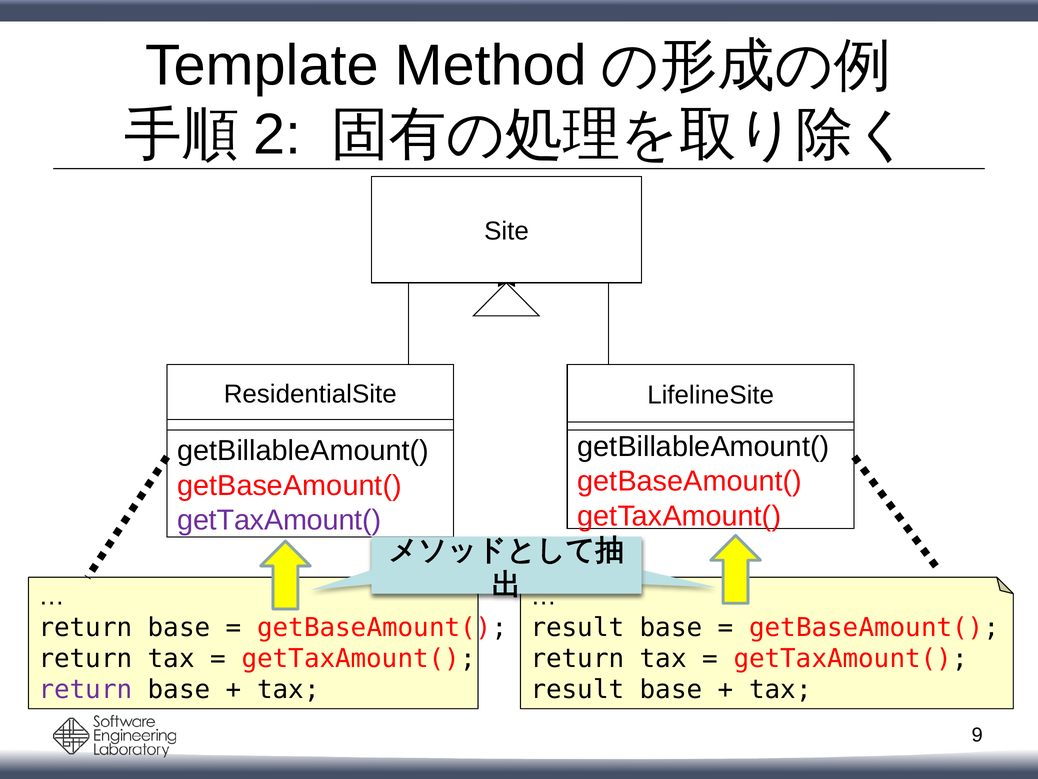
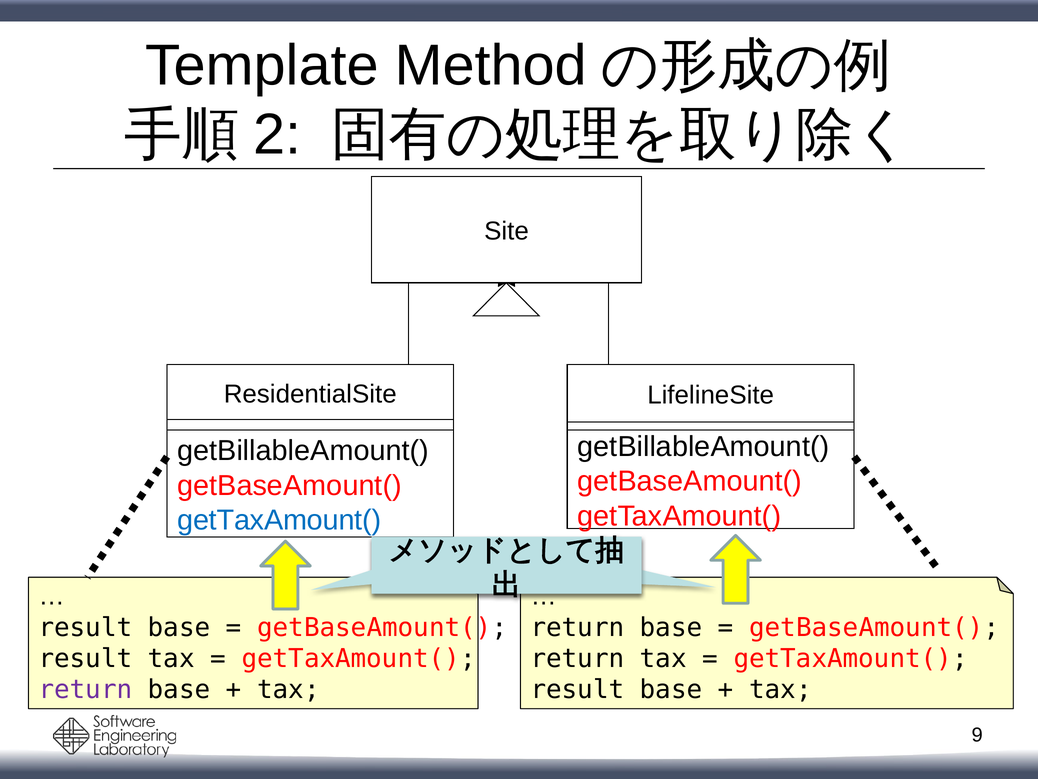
getTaxAmount( at (279, 520) colour: purple -> blue
return at (85, 627): return -> result
result at (577, 627): result -> return
return at (85, 658): return -> result
